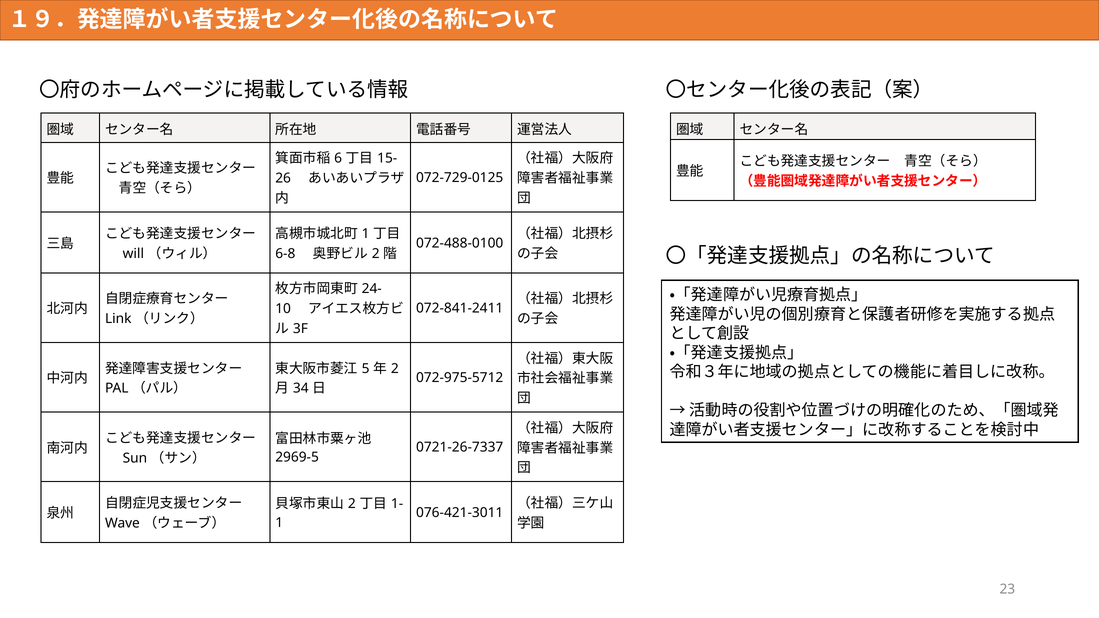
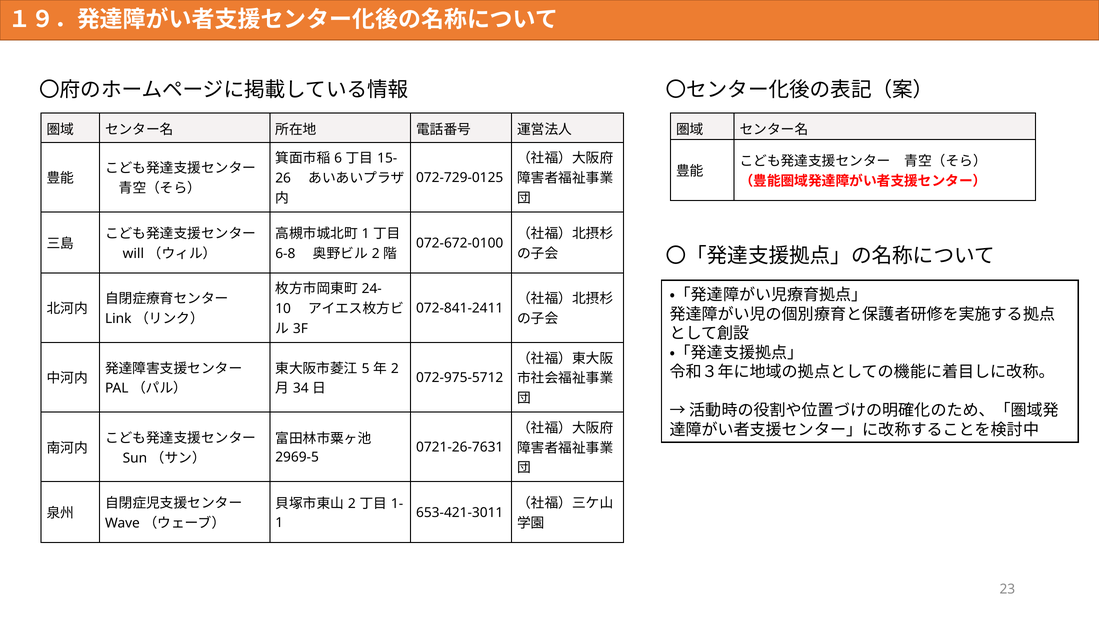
072-488-0100: 072-488-0100 -> 072-672-0100
0721-26-7337: 0721-26-7337 -> 0721-26-7631
076-421-3011: 076-421-3011 -> 653-421-3011
